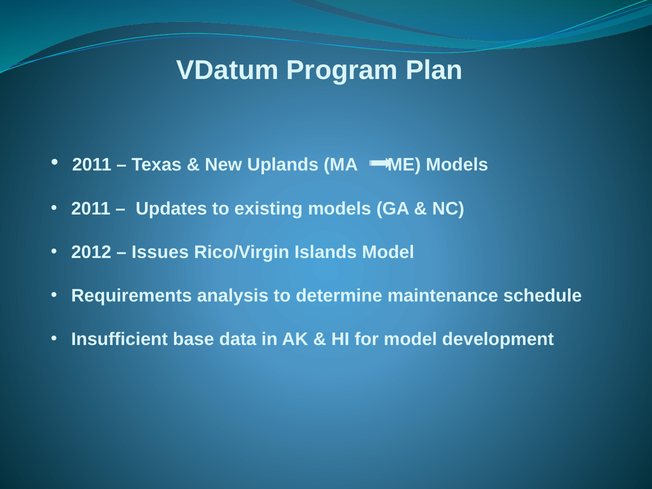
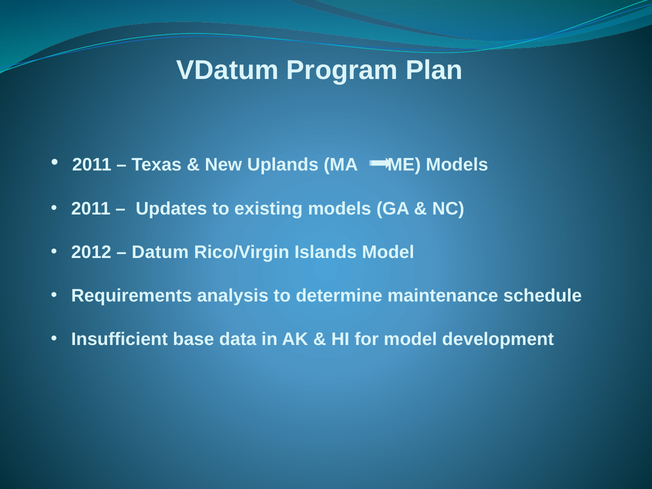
Issues: Issues -> Datum
